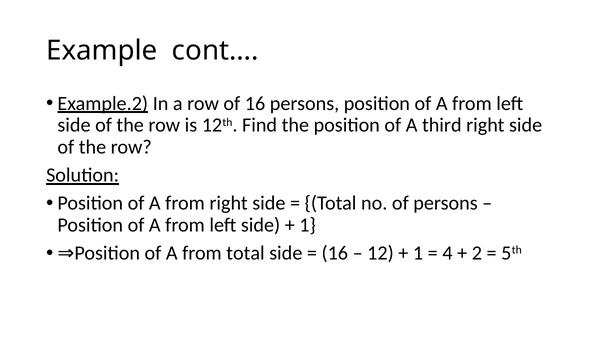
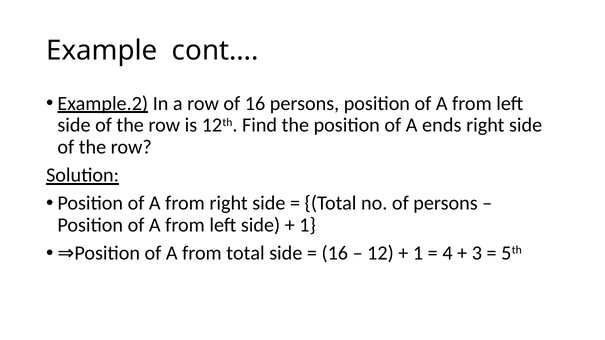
third: third -> ends
2: 2 -> 3
